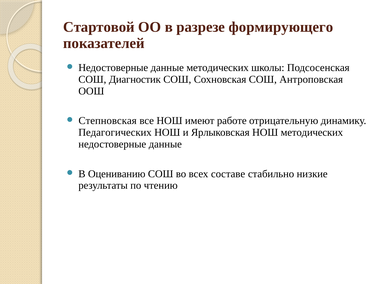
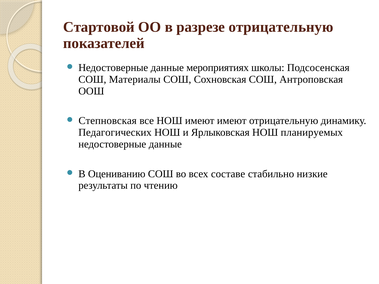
разрезе формирующего: формирующего -> отрицательную
данные методических: методических -> мероприятиях
Диагностик: Диагностик -> Материалы
имеют работе: работе -> имеют
НОШ методических: методических -> планируемых
